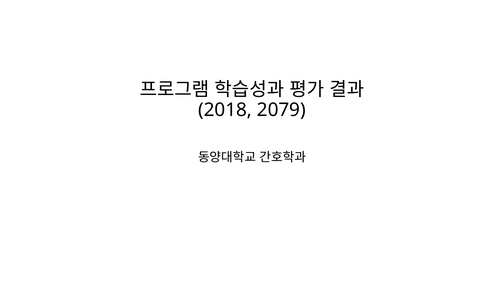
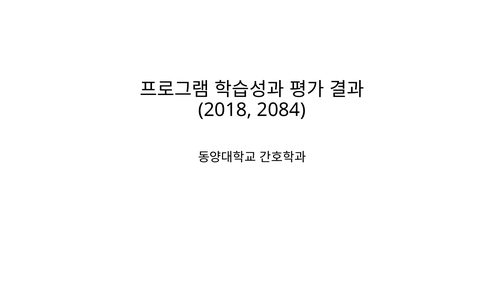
2079: 2079 -> 2084
